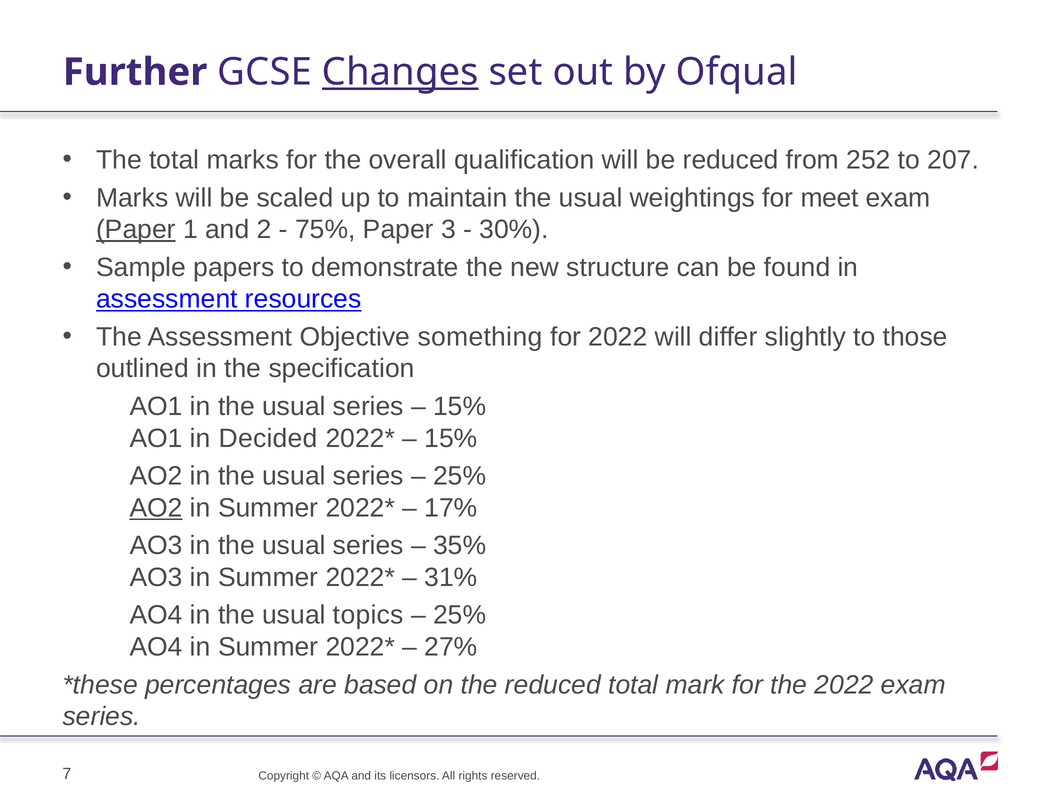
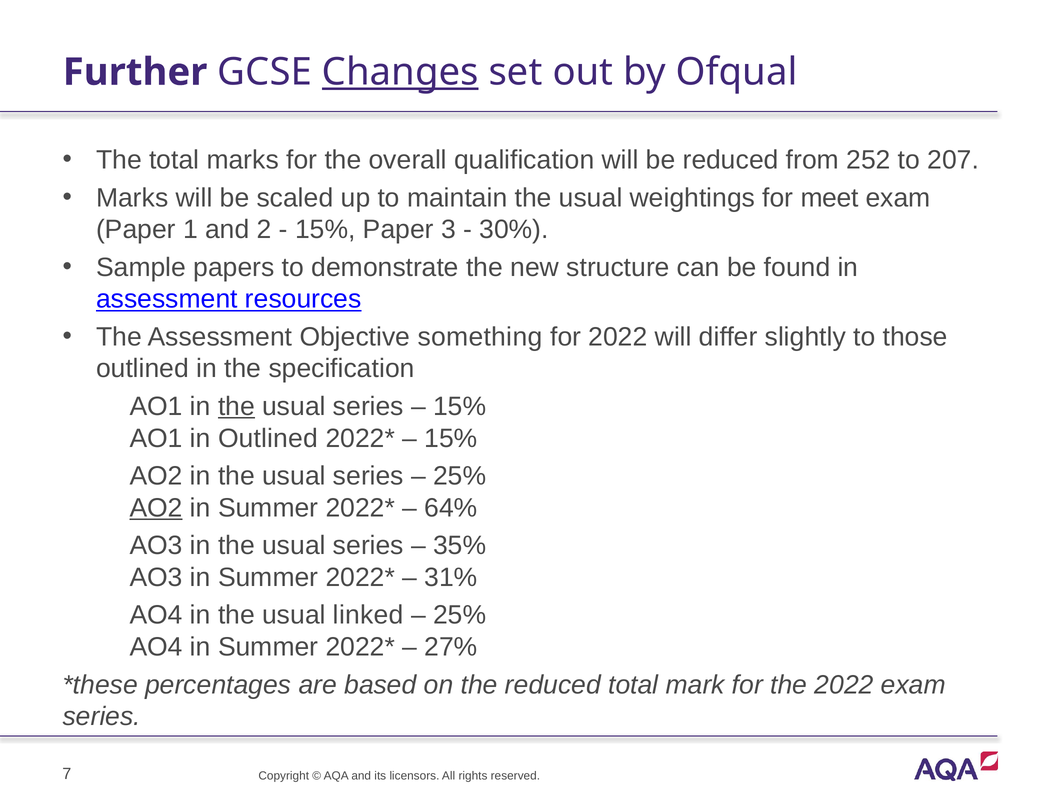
Paper at (136, 230) underline: present -> none
75% at (325, 230): 75% -> 15%
the at (236, 407) underline: none -> present
in Decided: Decided -> Outlined
17%: 17% -> 64%
topics: topics -> linked
